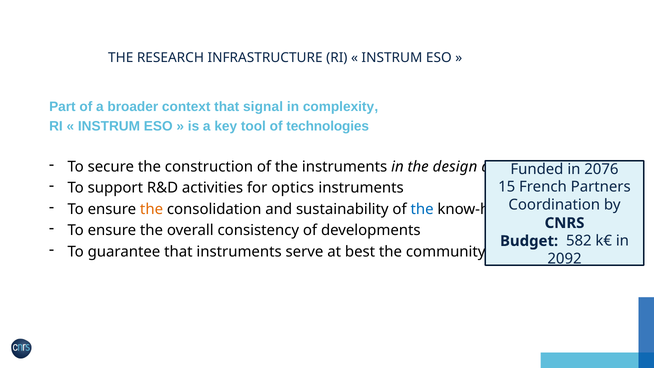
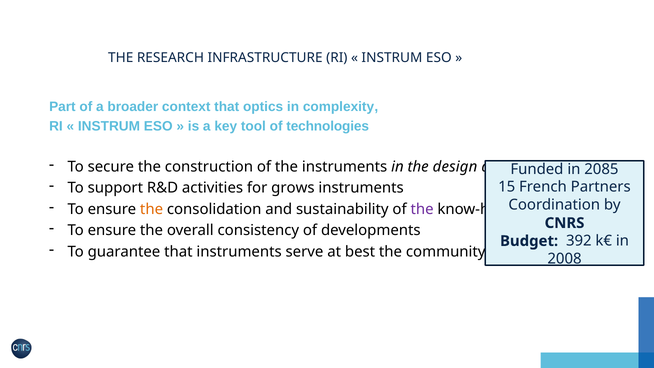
signal: signal -> optics
2076: 2076 -> 2085
optics: optics -> grows
the at (422, 209) colour: blue -> purple
582: 582 -> 392
2092: 2092 -> 2008
